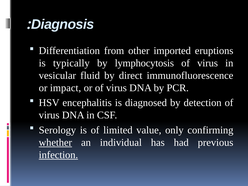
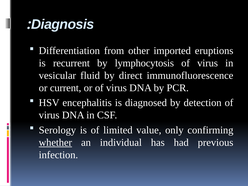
typically: typically -> recurrent
impact: impact -> current
infection underline: present -> none
